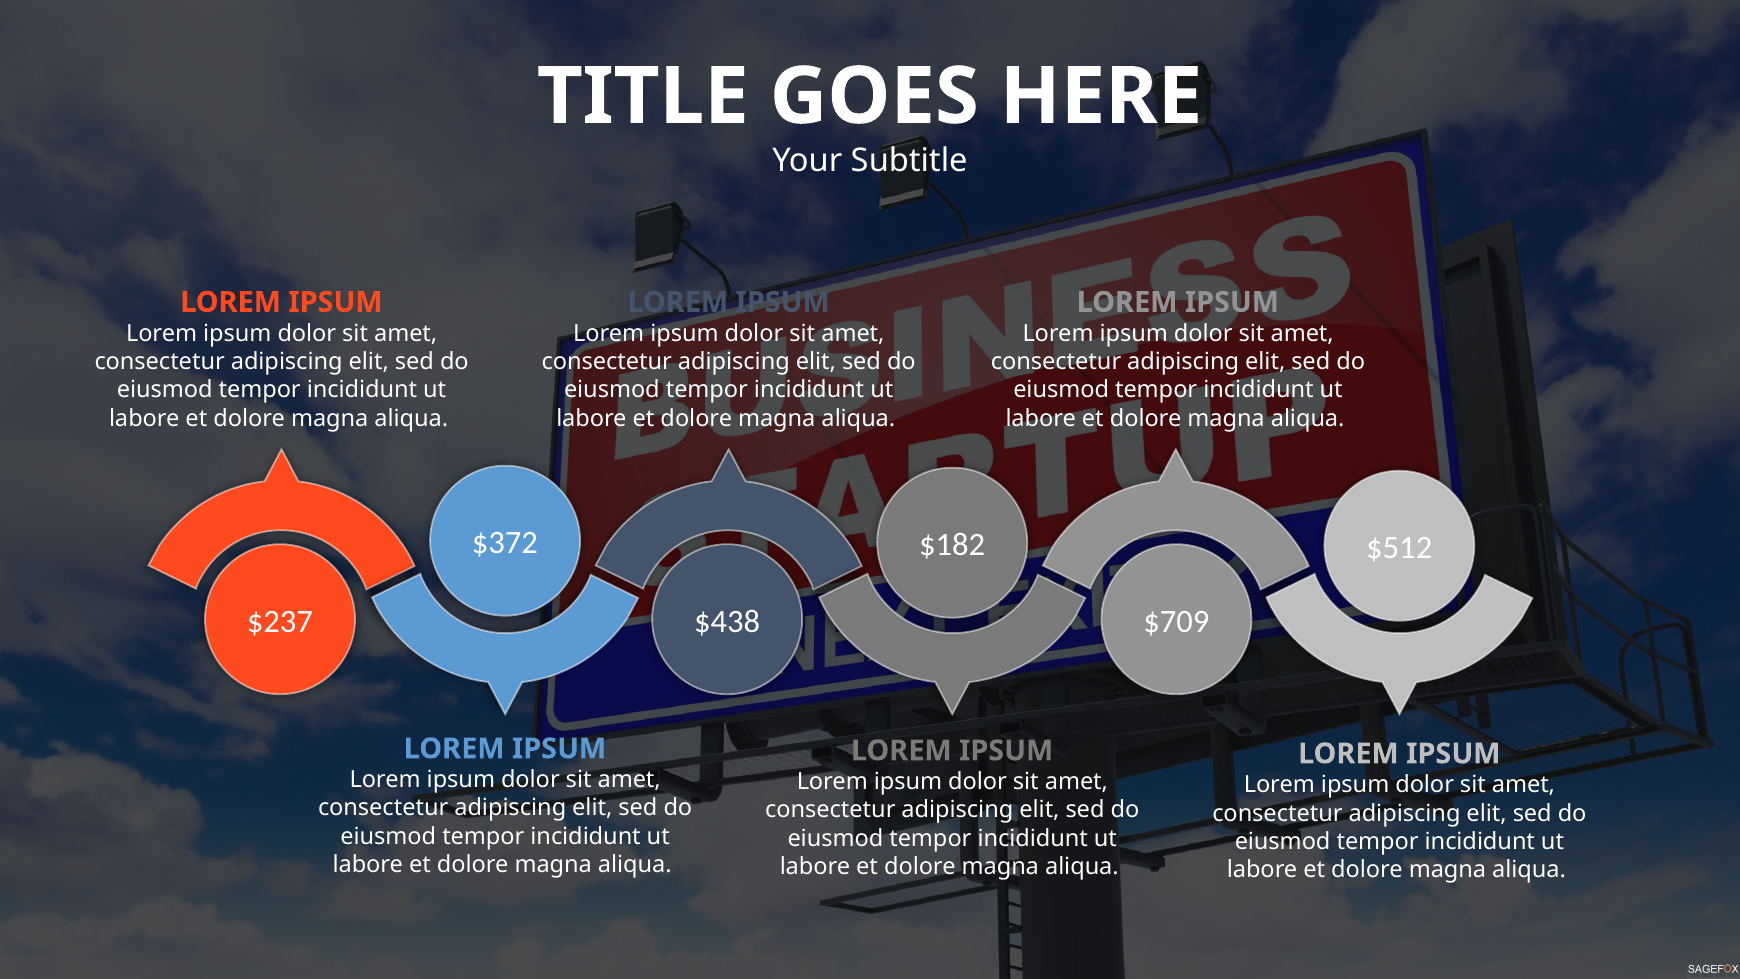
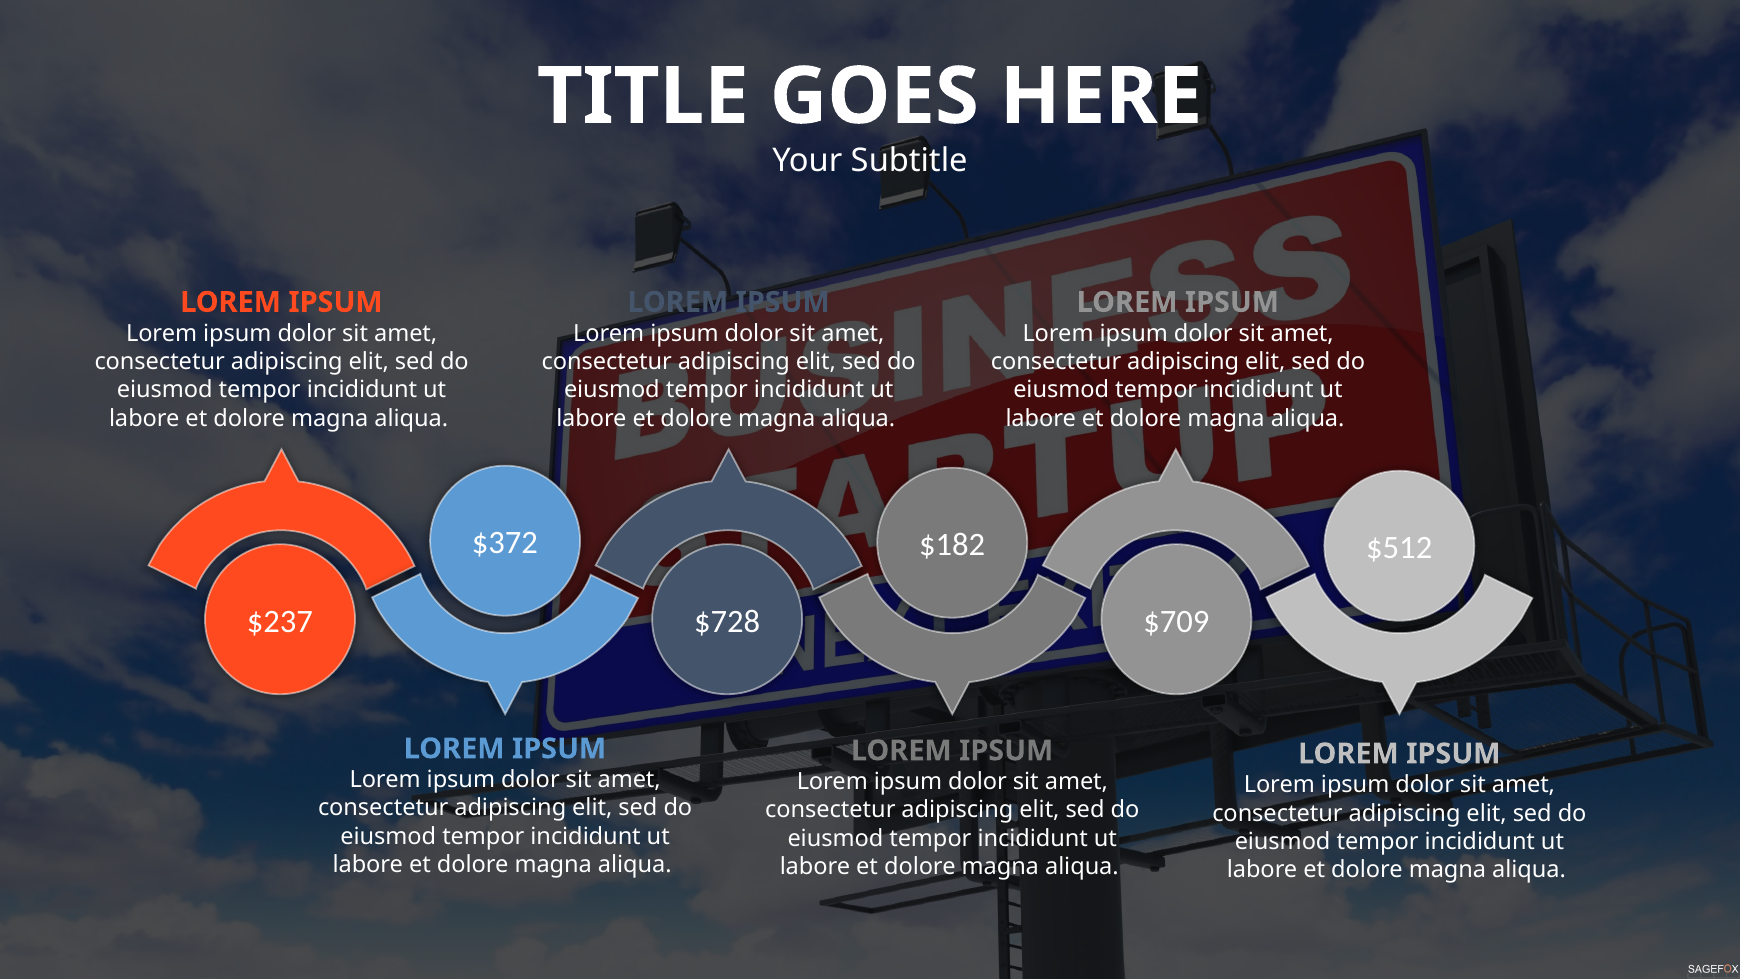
$438: $438 -> $728
